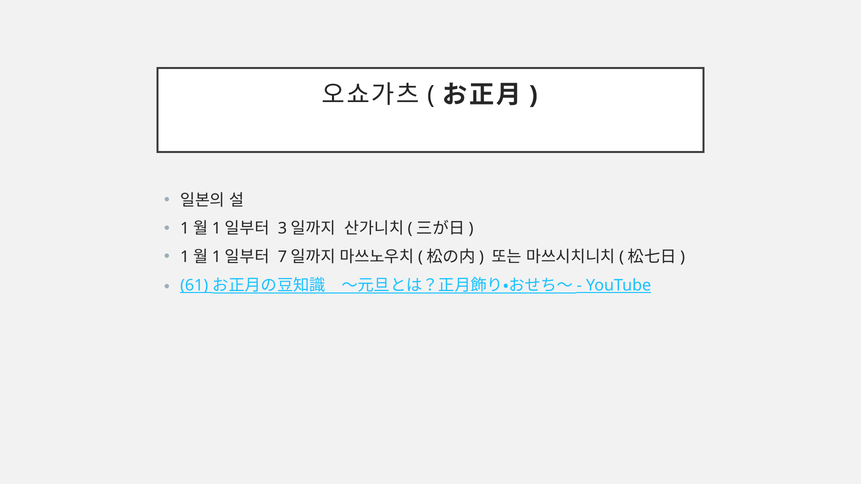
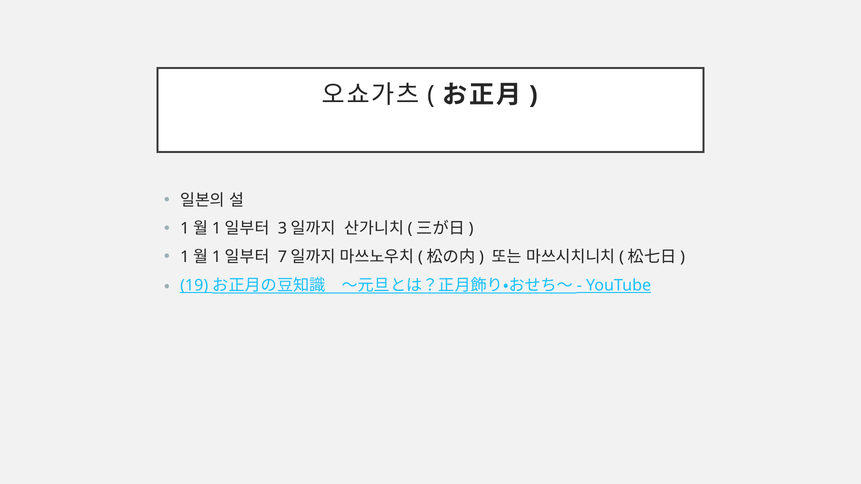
61: 61 -> 19
